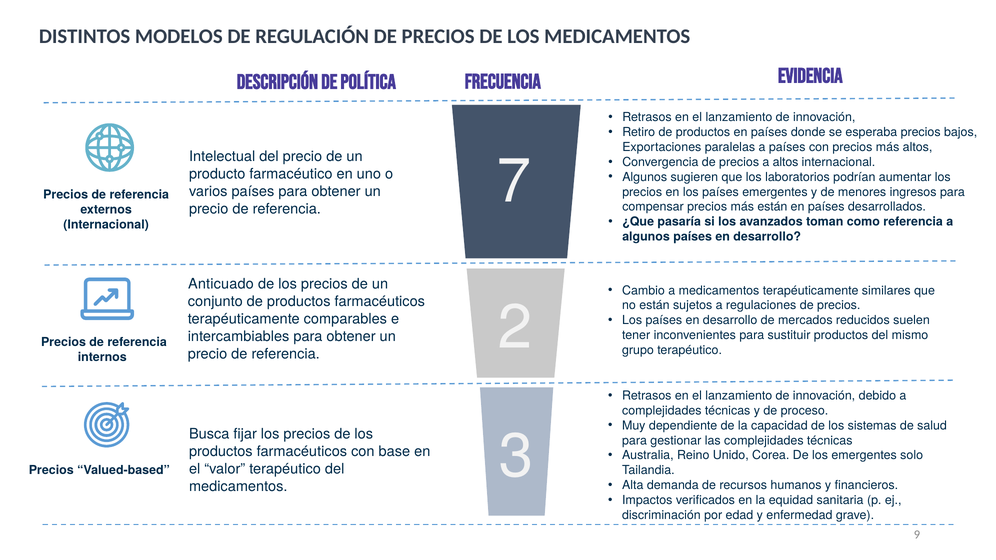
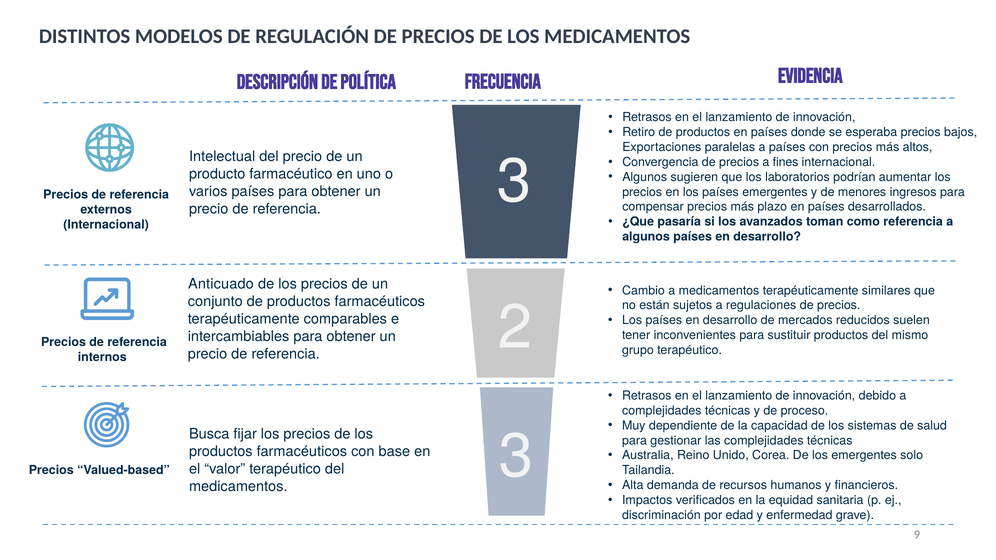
a altos: altos -> fines
más están: están -> plazo
referencia 7: 7 -> 3
